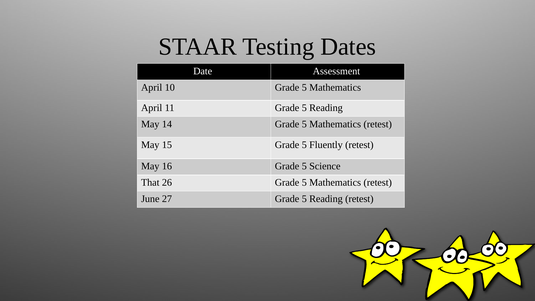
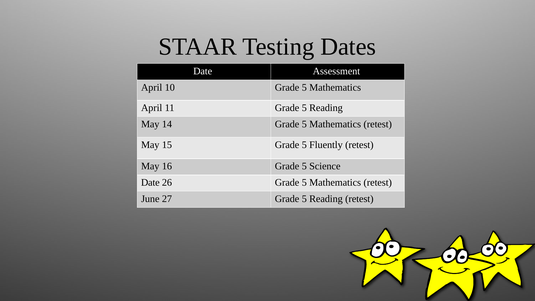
That at (150, 183): That -> Date
